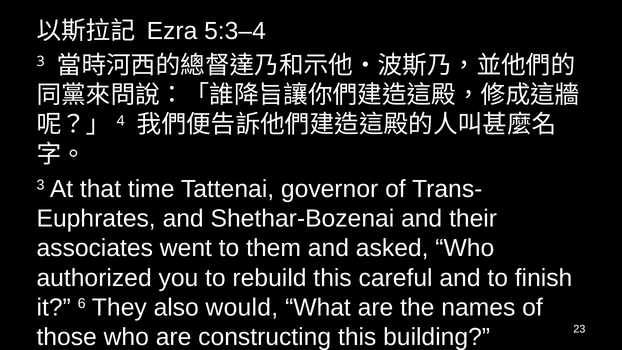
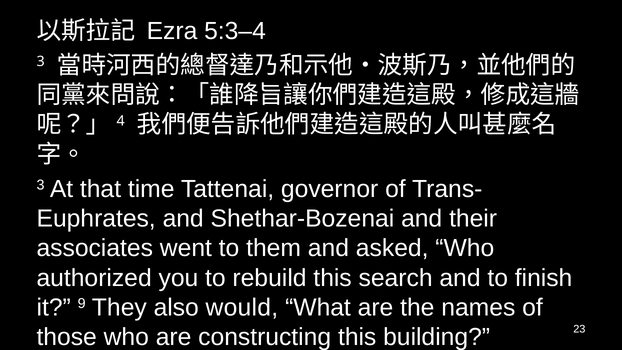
careful: careful -> search
6: 6 -> 9
